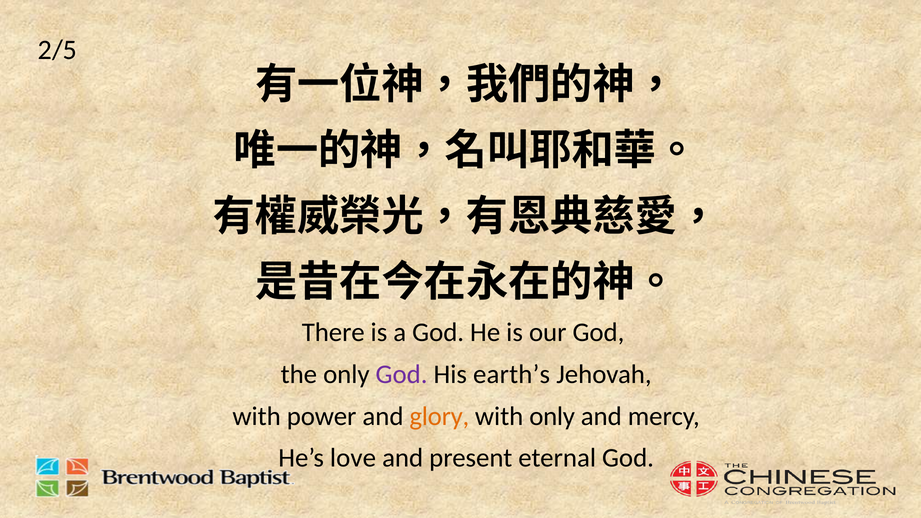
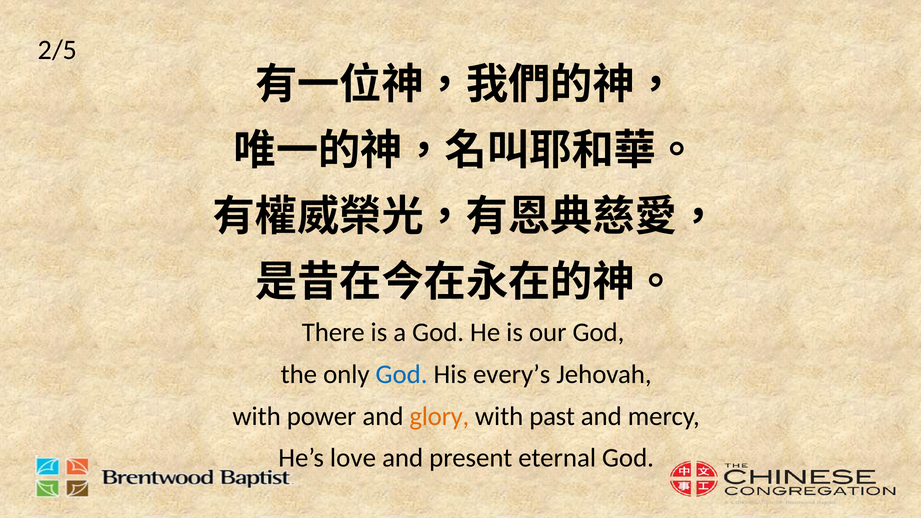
God at (402, 374) colour: purple -> blue
earth’s: earth’s -> every’s
with only: only -> past
